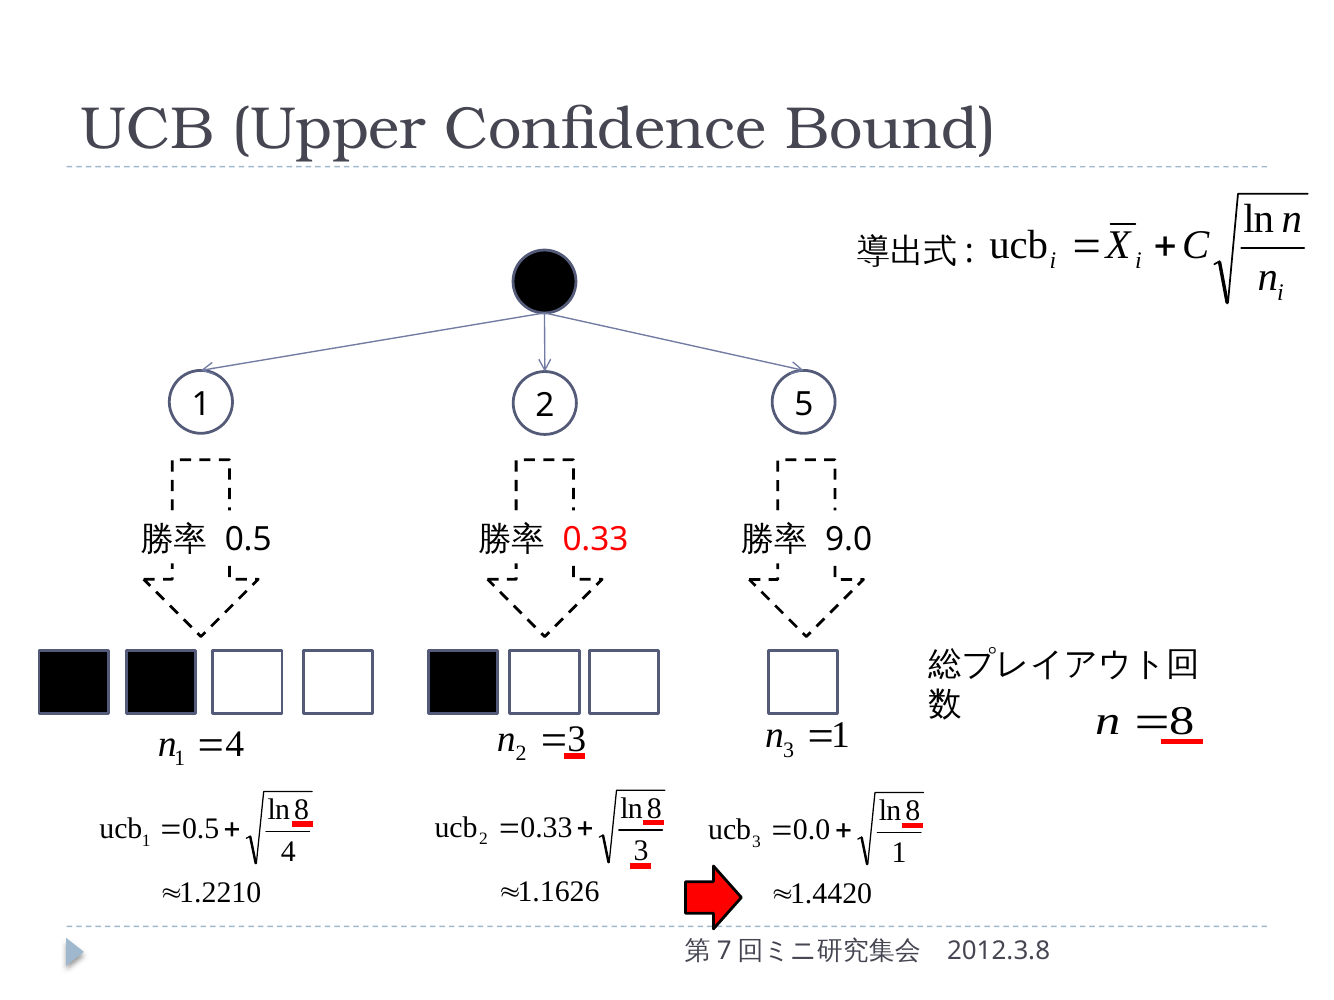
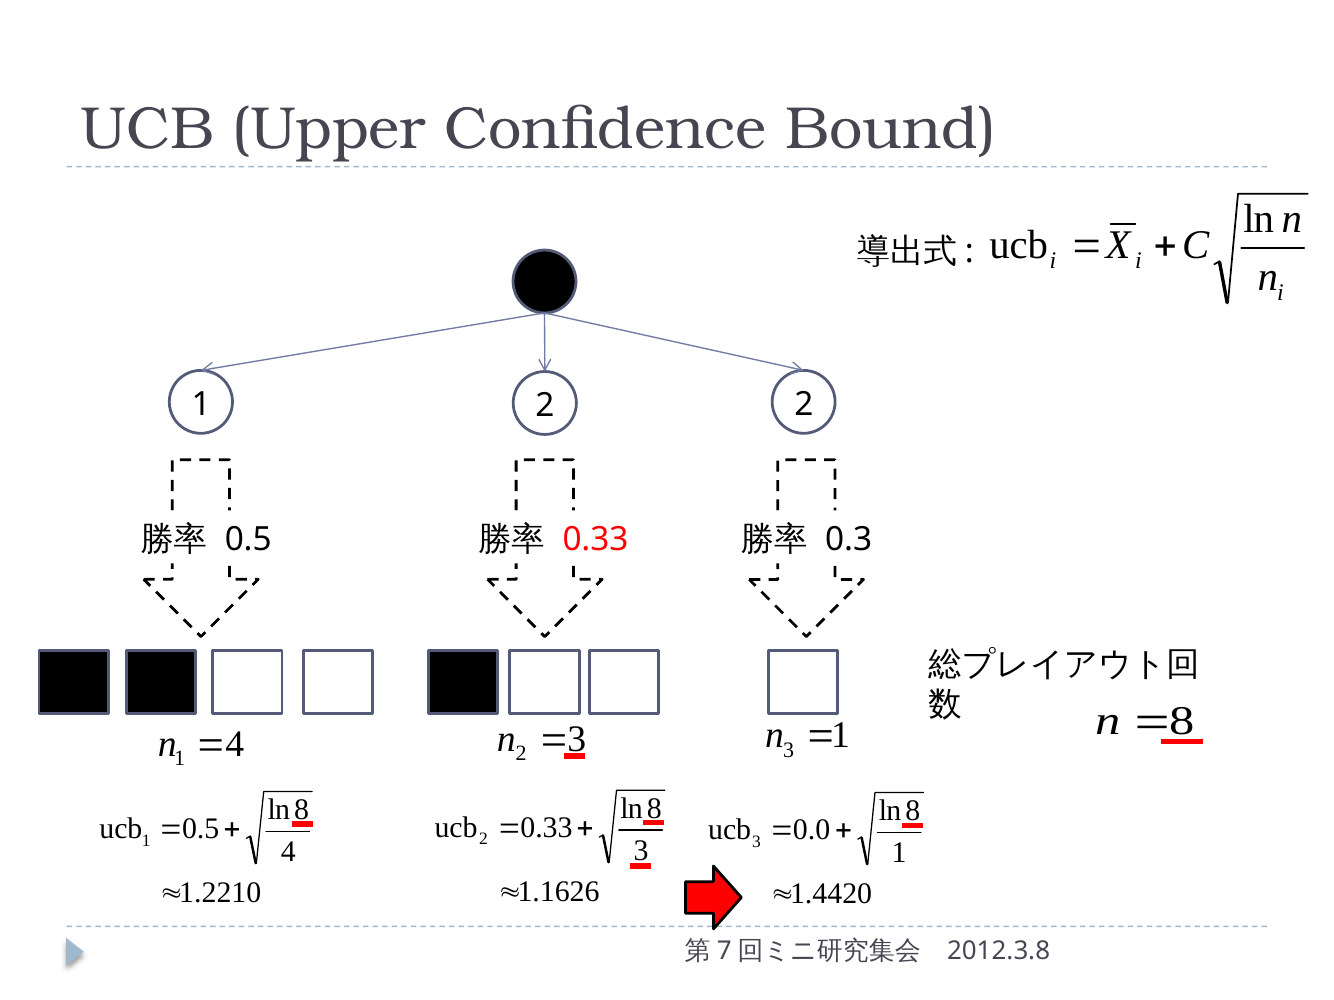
2 5: 5 -> 2
9.0: 9.0 -> 0.3
